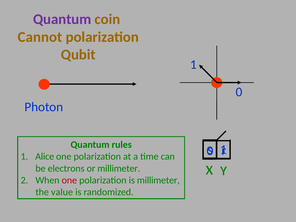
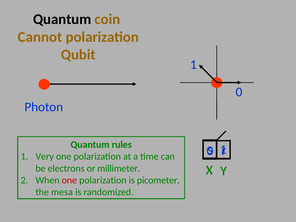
Quantum at (62, 19) colour: purple -> black
Alice: Alice -> Very
is millimeter: millimeter -> picometer
value: value -> mesa
